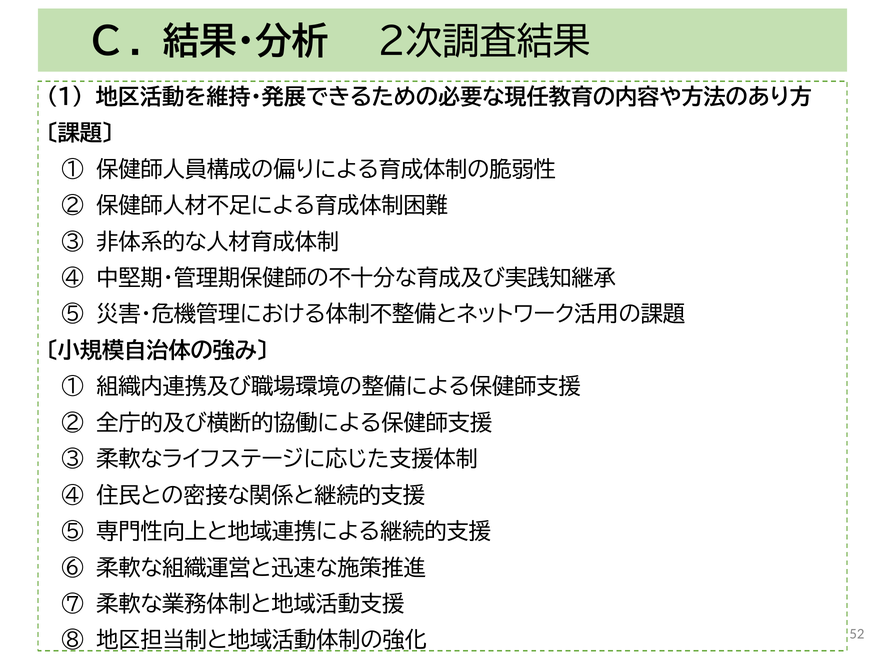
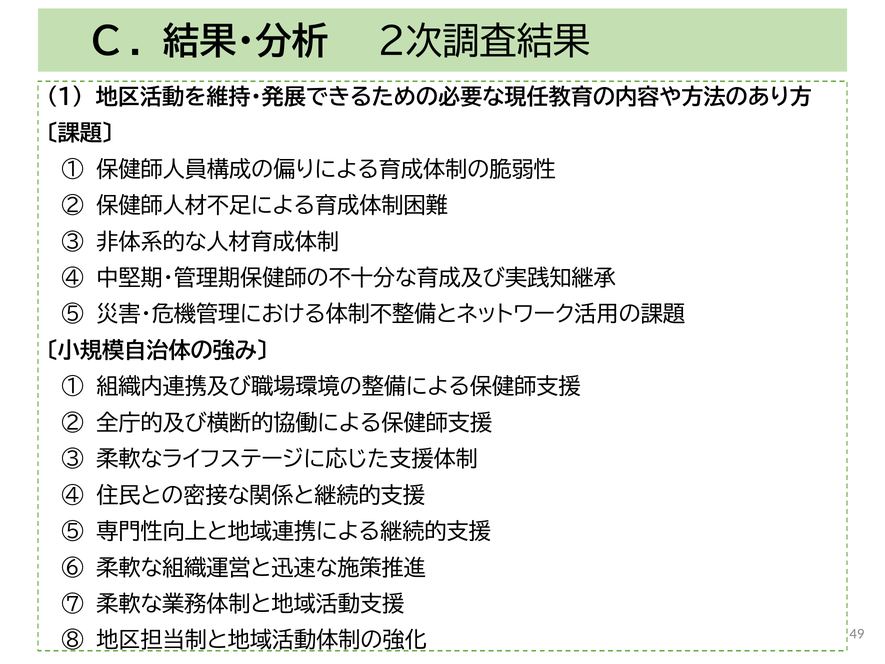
52: 52 -> 49
